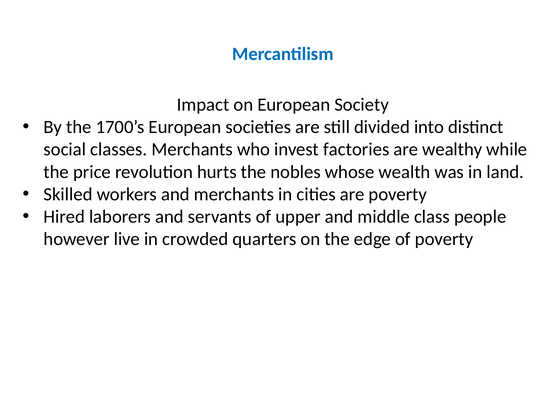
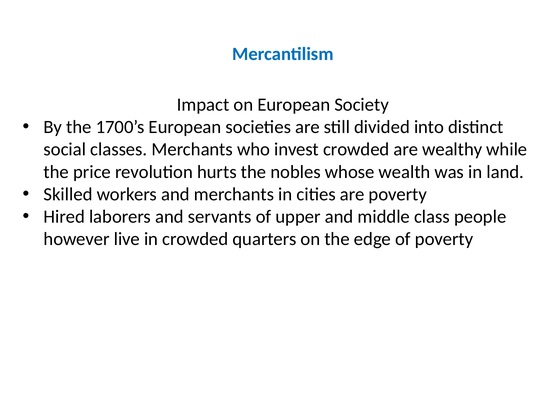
invest factories: factories -> crowded
